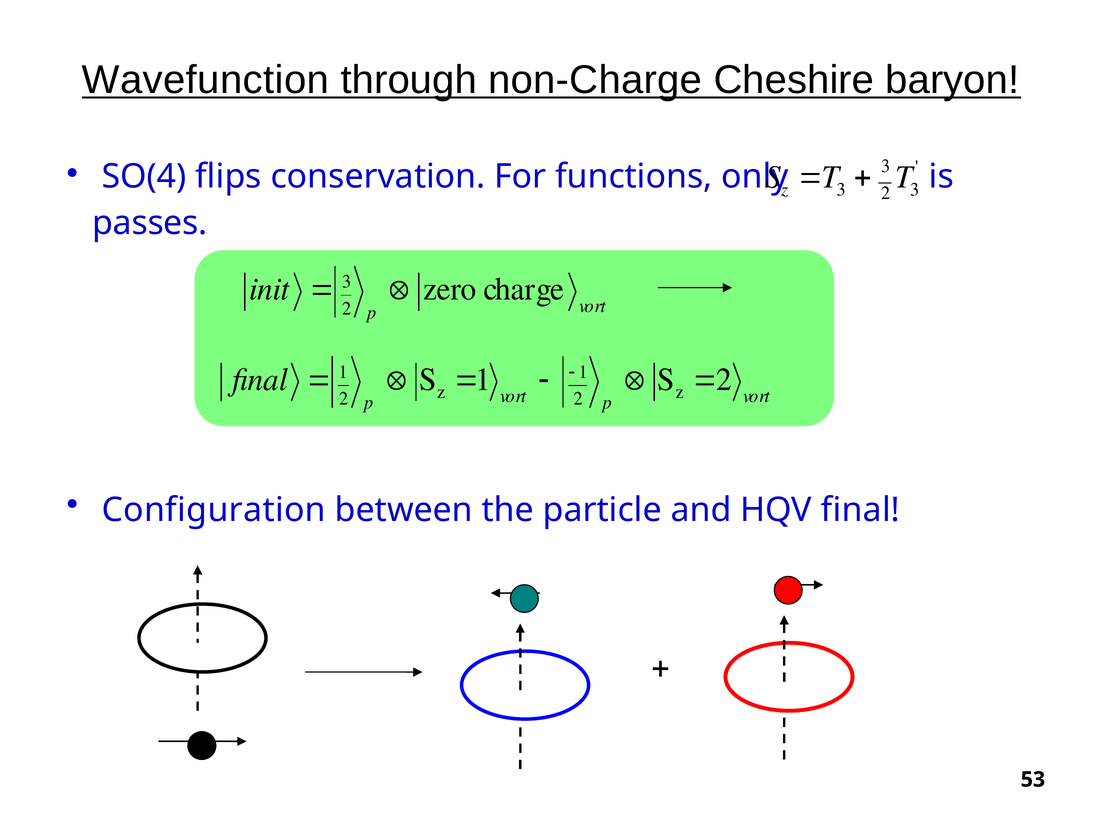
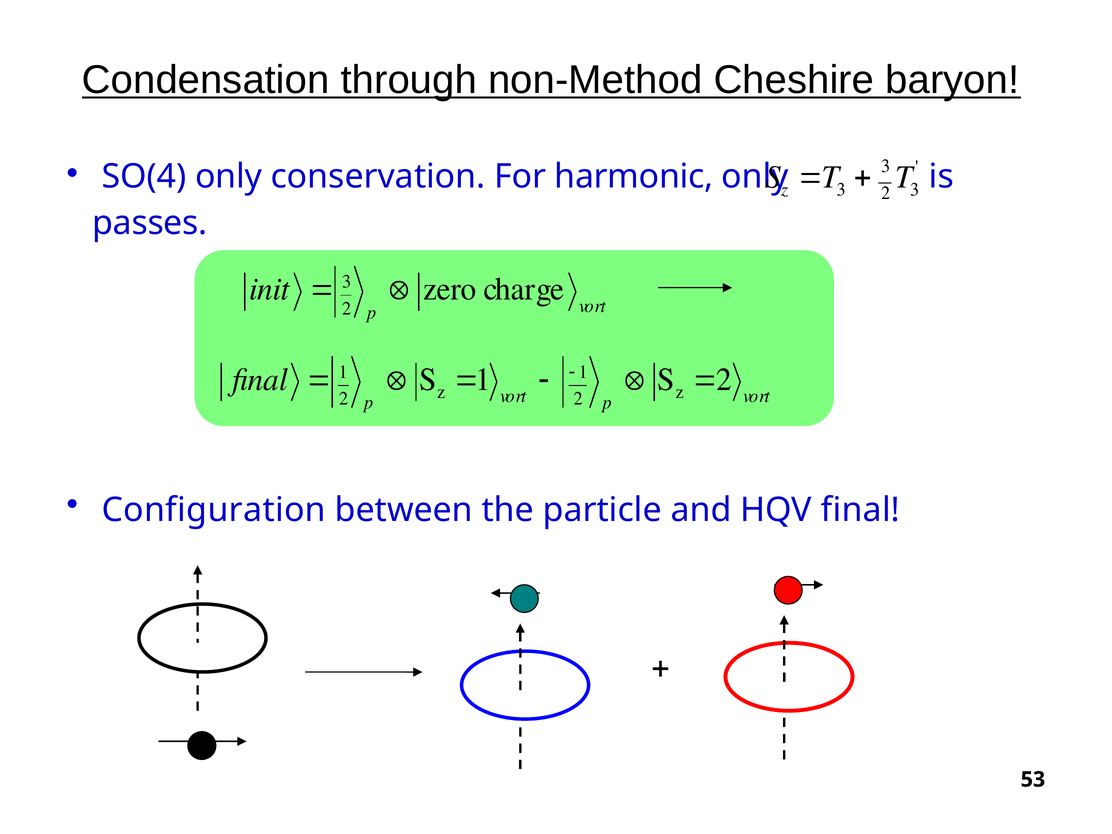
Wavefunction: Wavefunction -> Condensation
non-Charge: non-Charge -> non-Method
SO(4 flips: flips -> only
functions: functions -> harmonic
